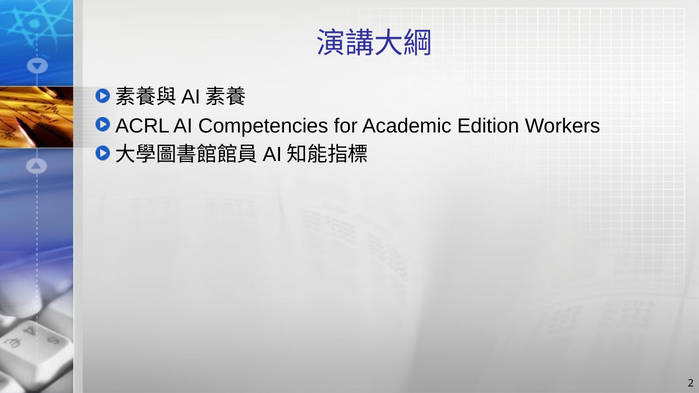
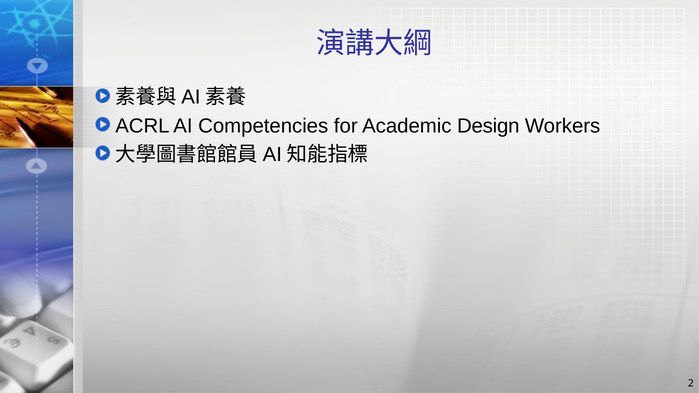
Edition: Edition -> Design
